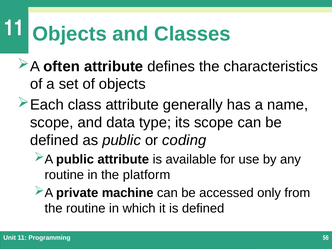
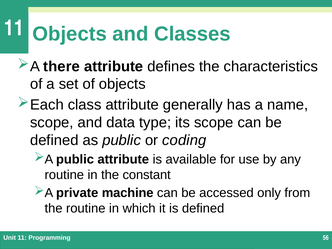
often: often -> there
platform: platform -> constant
